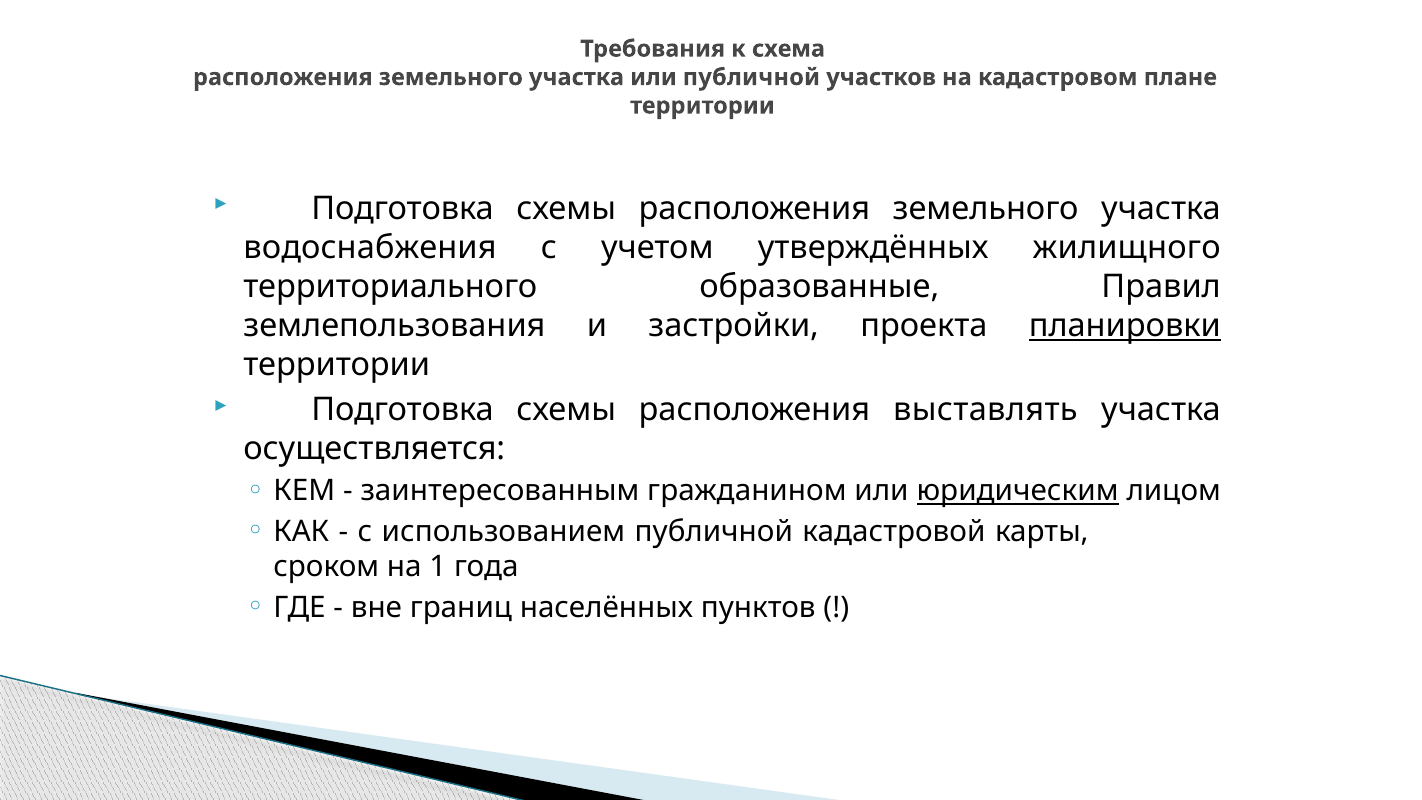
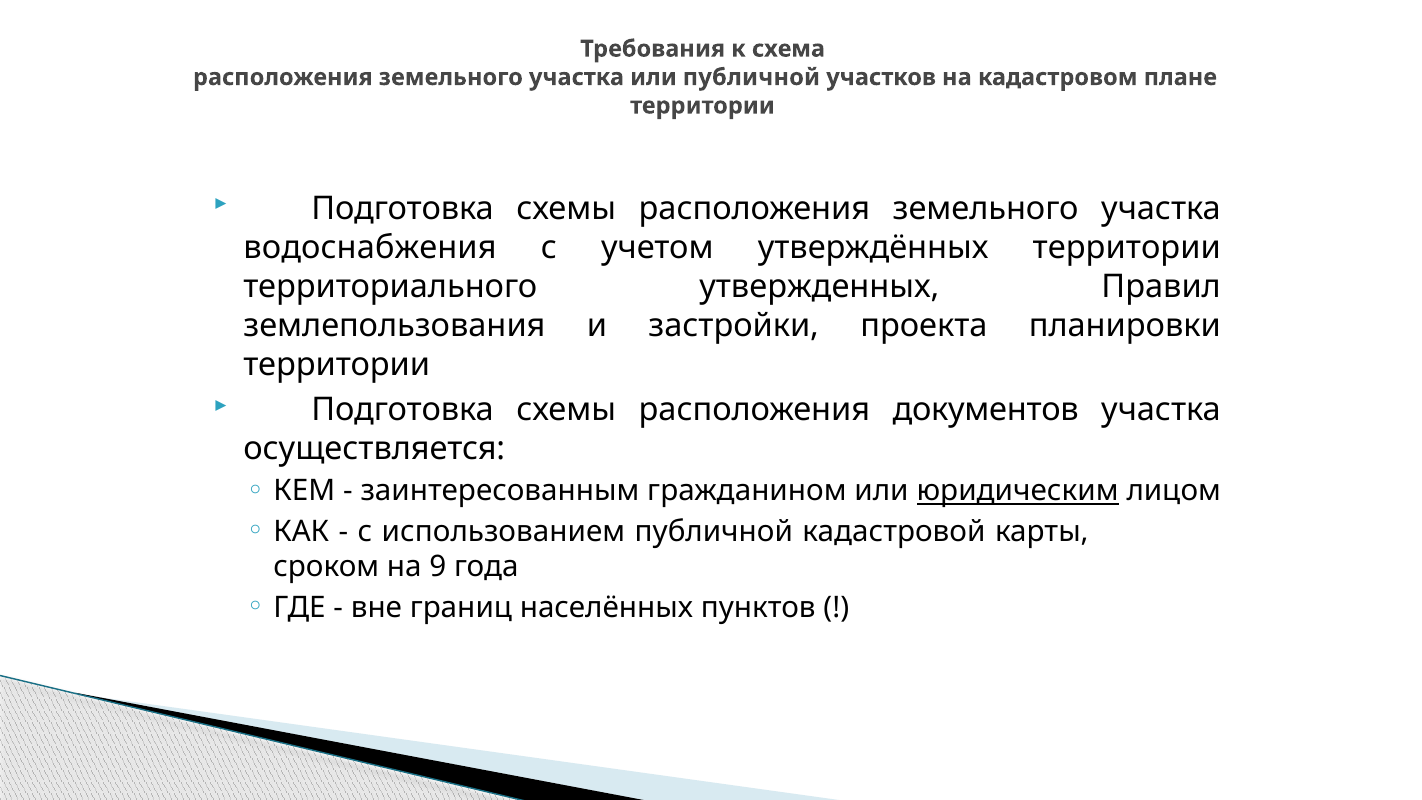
утверждённых жилищного: жилищного -> территории
образованные: образованные -> утвержденных
планировки underline: present -> none
выставлять: выставлять -> документов
1: 1 -> 9
